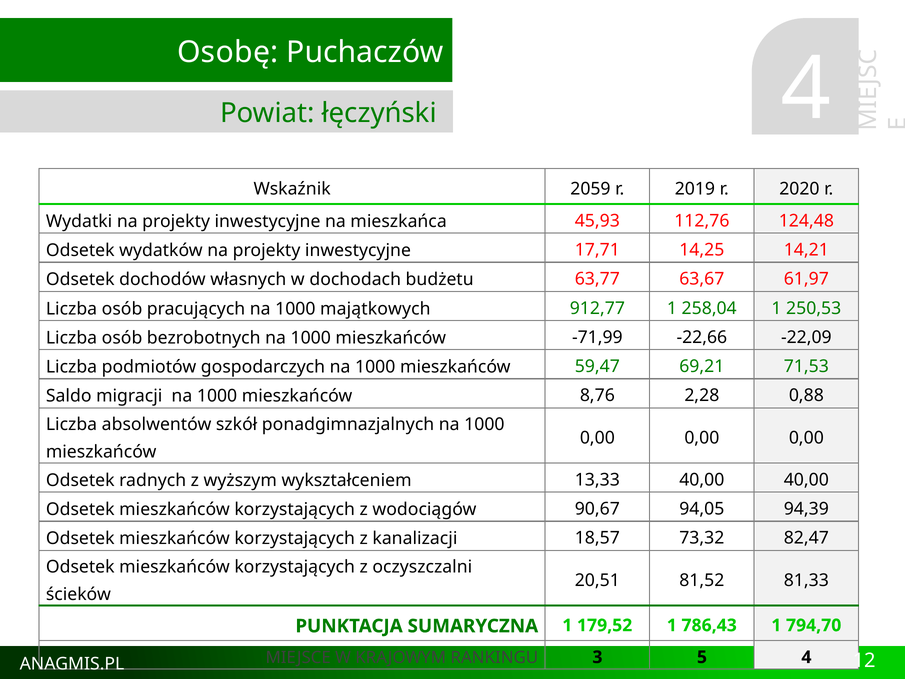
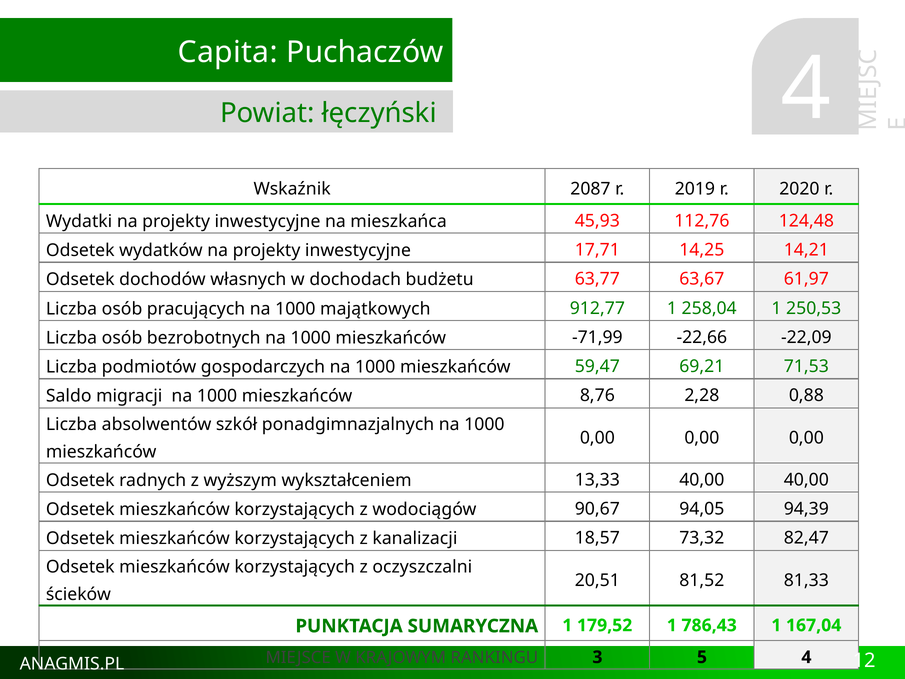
Osobę: Osobę -> Capita
2059: 2059 -> 2087
794,70: 794,70 -> 167,04
